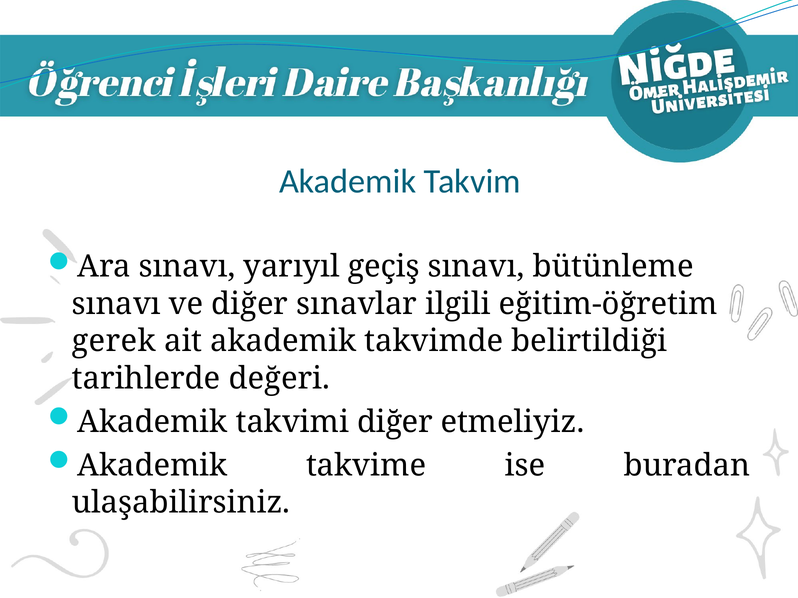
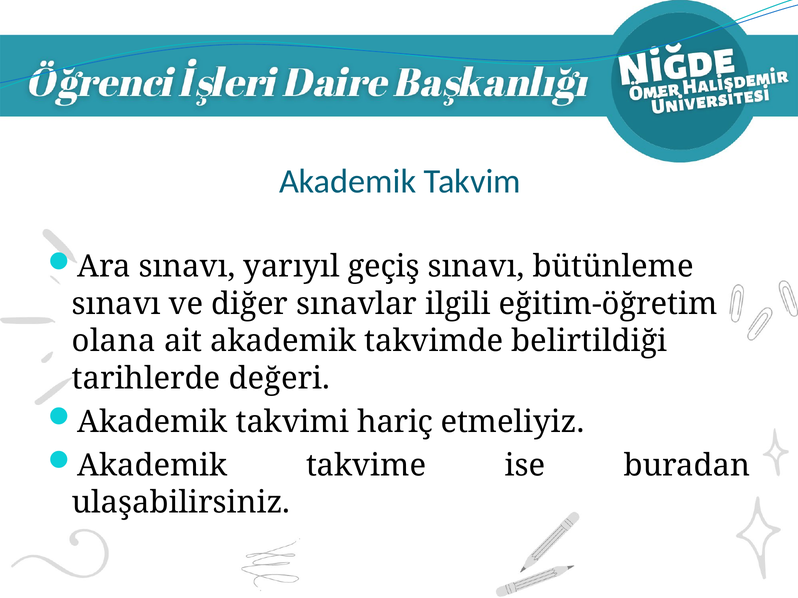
gerek: gerek -> olana
takvimi diğer: diğer -> hariç
